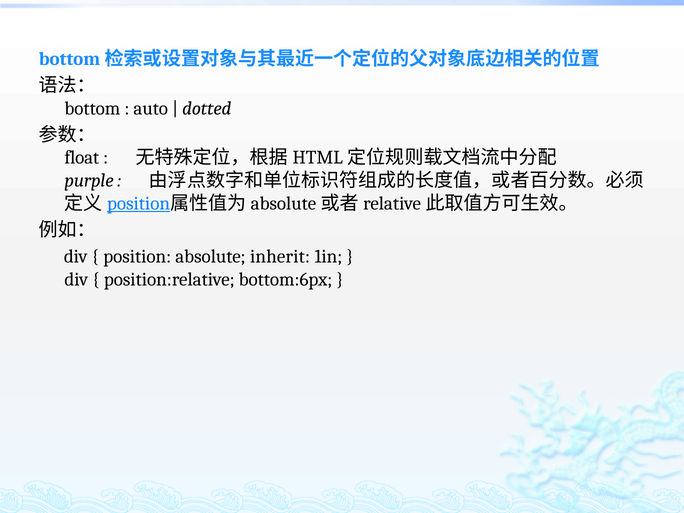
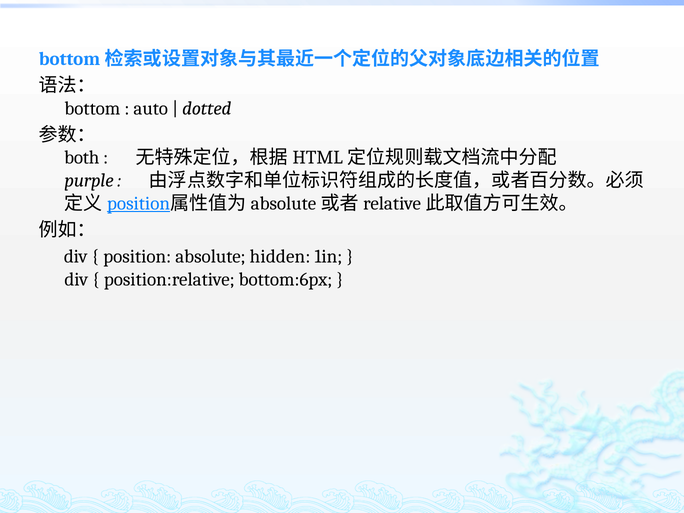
float: float -> both
inherit: inherit -> hidden
